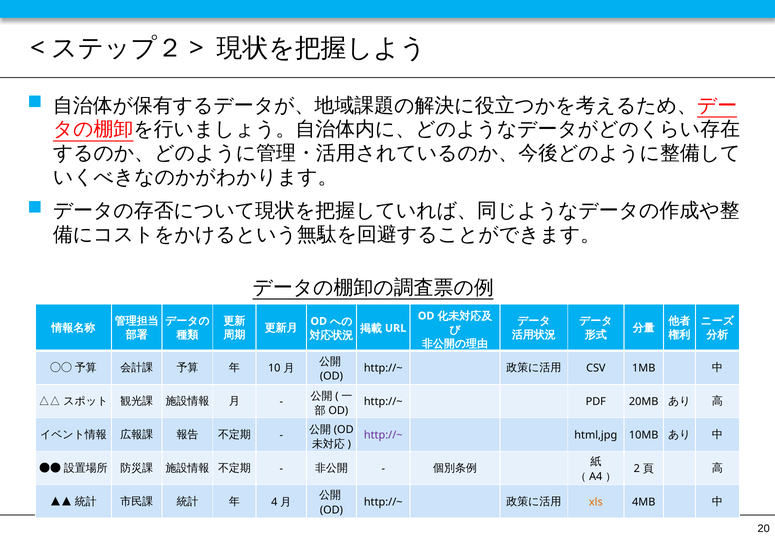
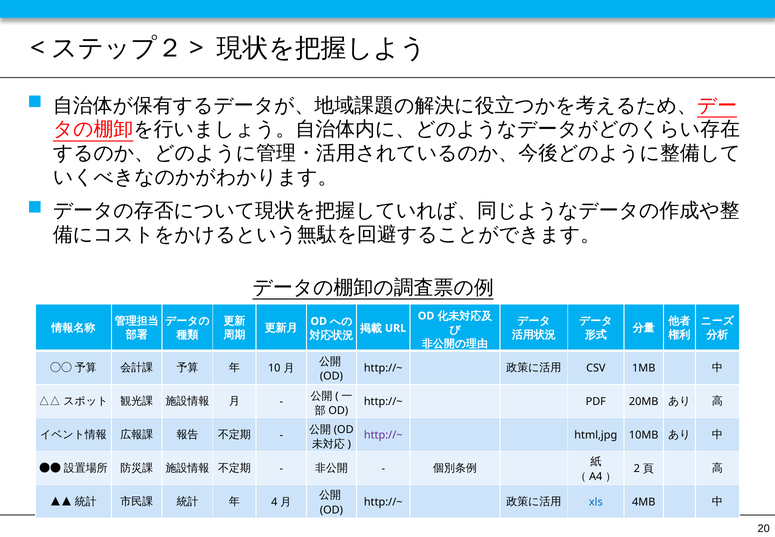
xls colour: orange -> blue
